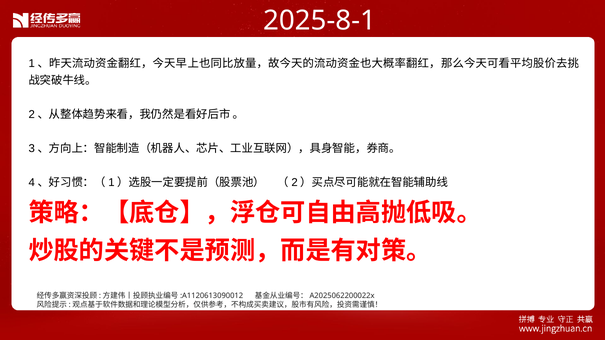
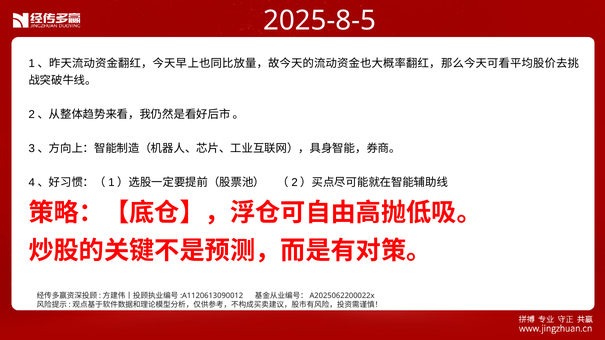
2025-8-1: 2025-8-1 -> 2025-8-5
